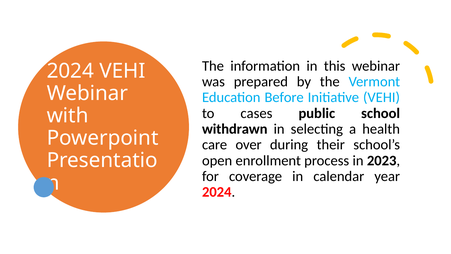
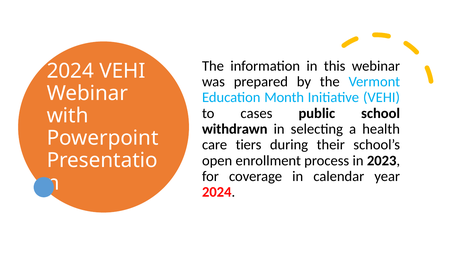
Before: Before -> Month
over: over -> tiers
